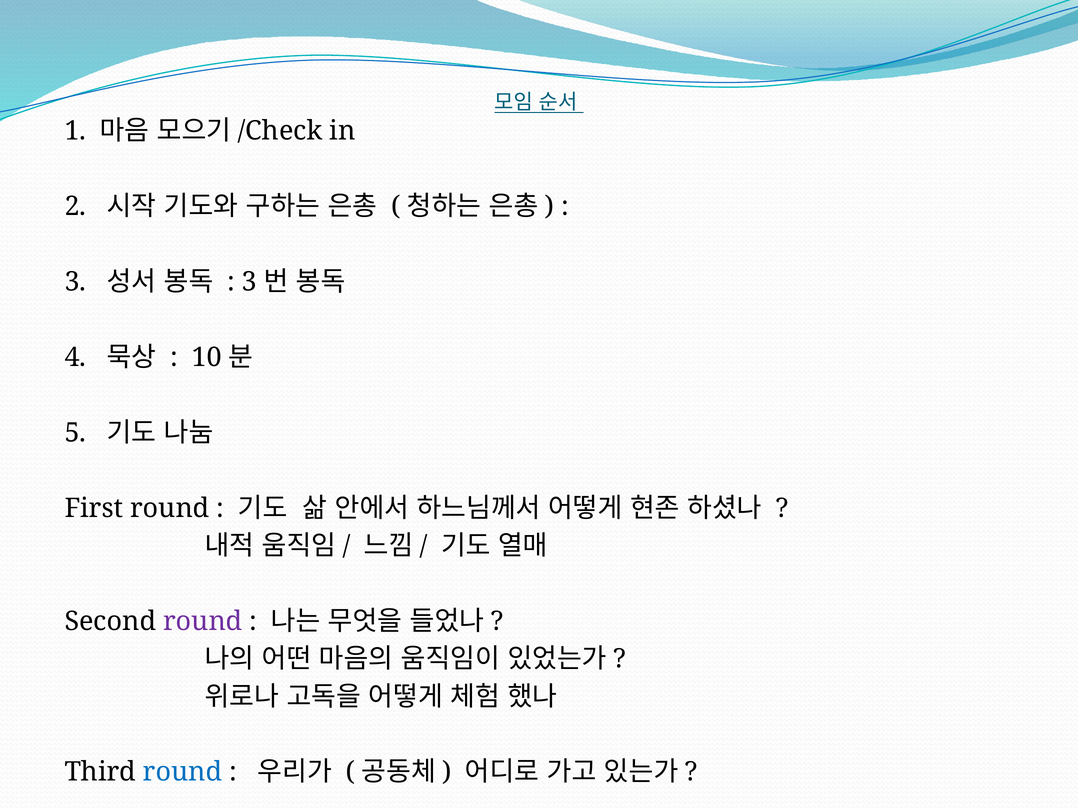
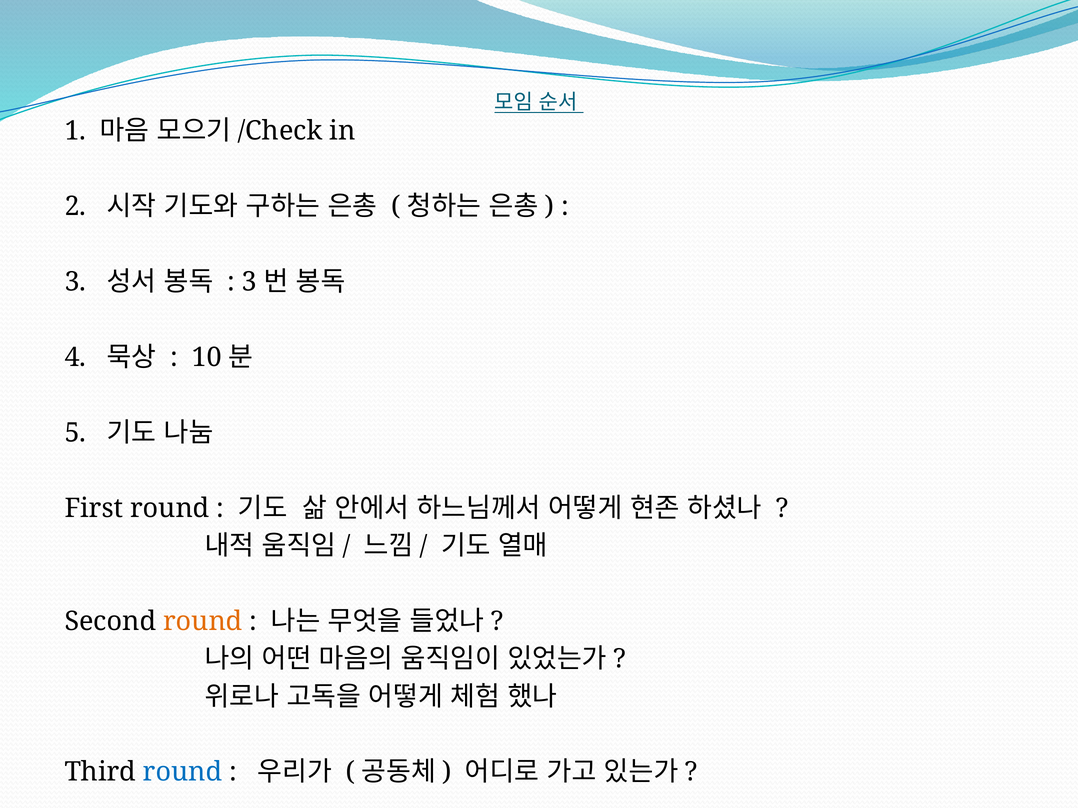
round at (203, 622) colour: purple -> orange
